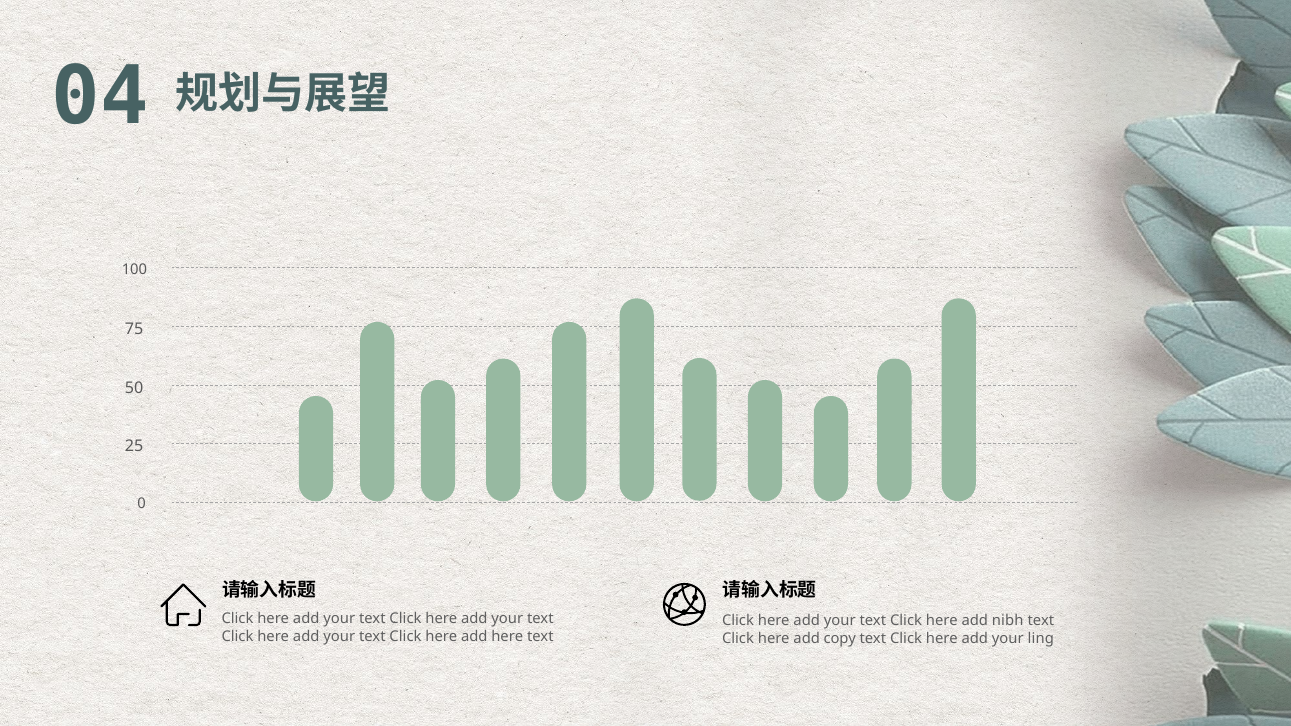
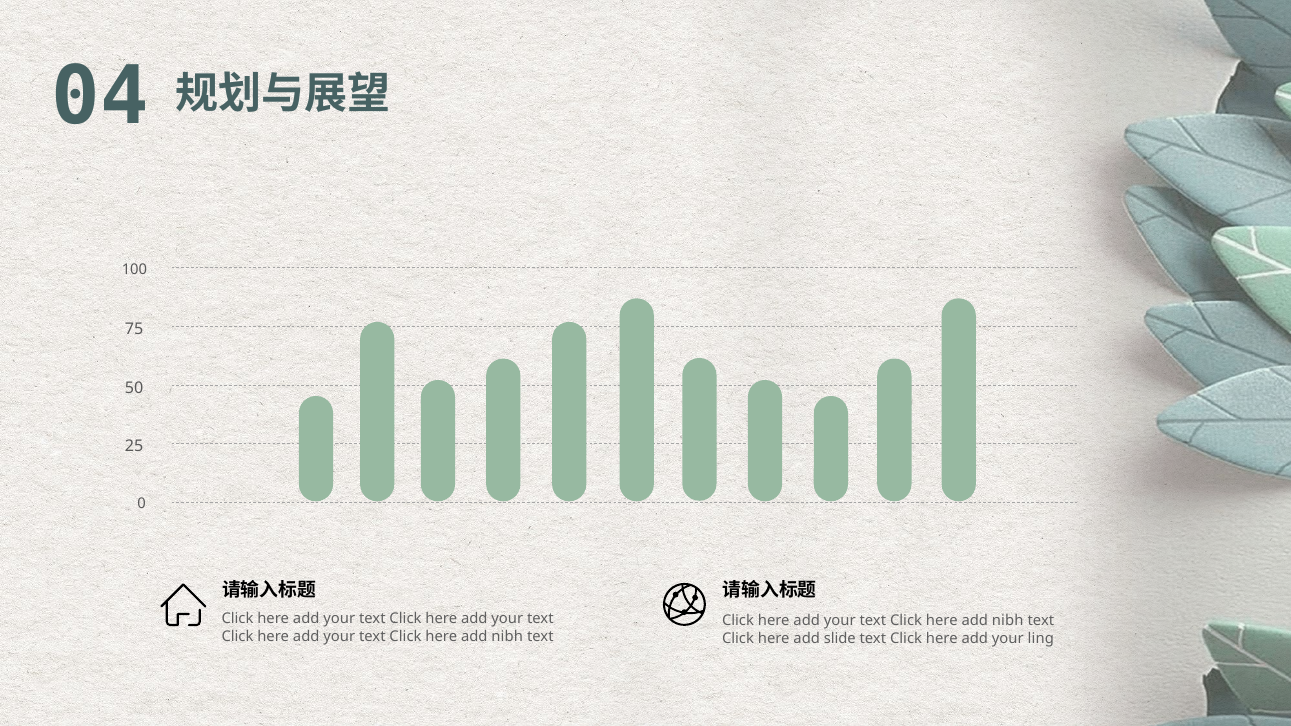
here at (507, 637): here -> nibh
copy: copy -> slide
